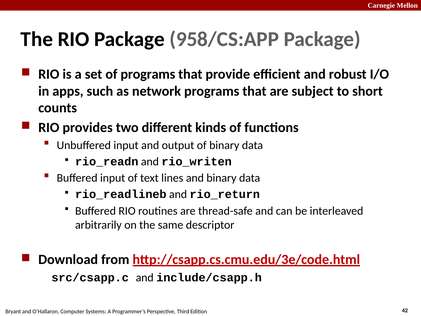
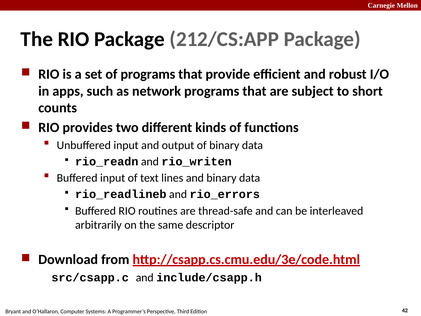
958/CS:APP: 958/CS:APP -> 212/CS:APP
rio_return: rio_return -> rio_errors
